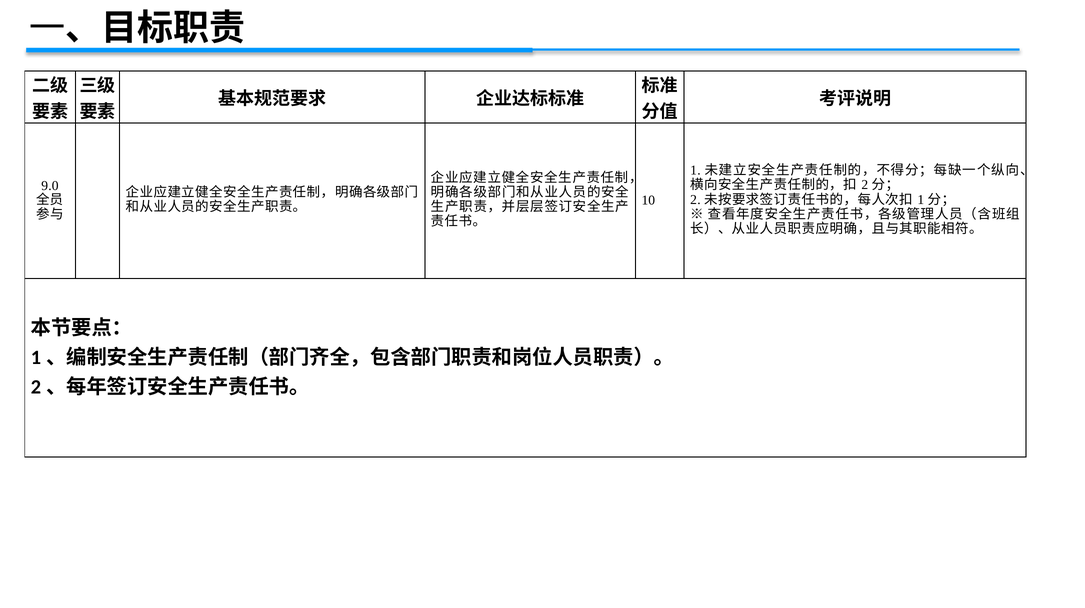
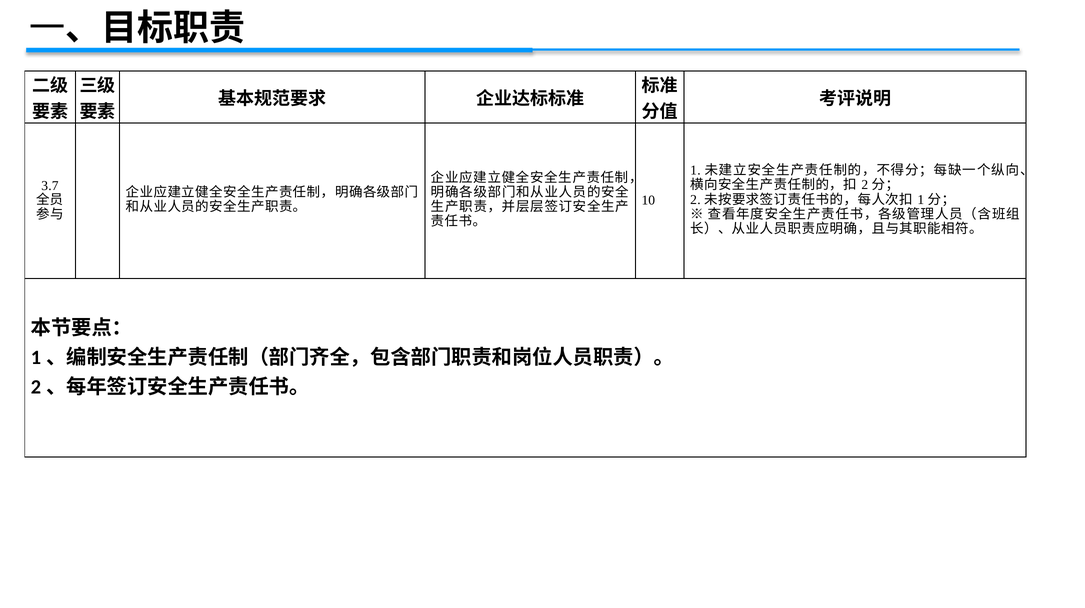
9.0: 9.0 -> 3.7
